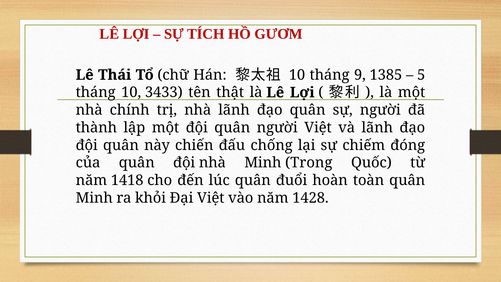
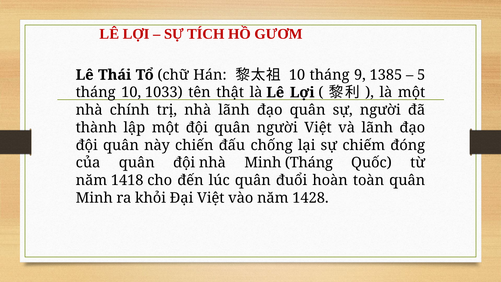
3433: 3433 -> 1033
Minh Trong: Trong -> Tháng
